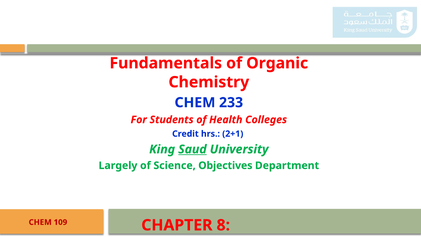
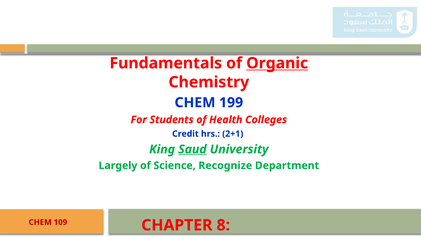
Organic underline: none -> present
233: 233 -> 199
Objectives: Objectives -> Recognize
